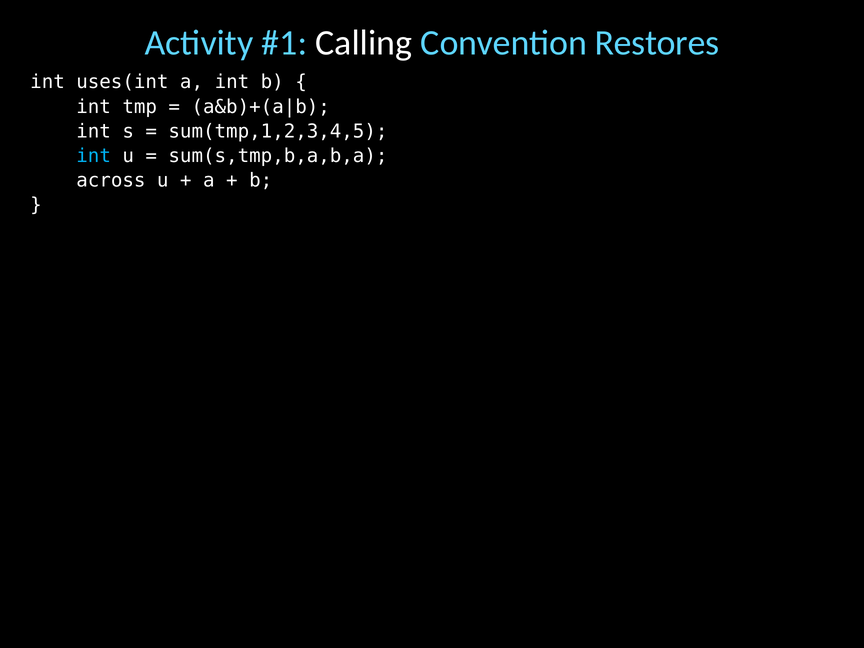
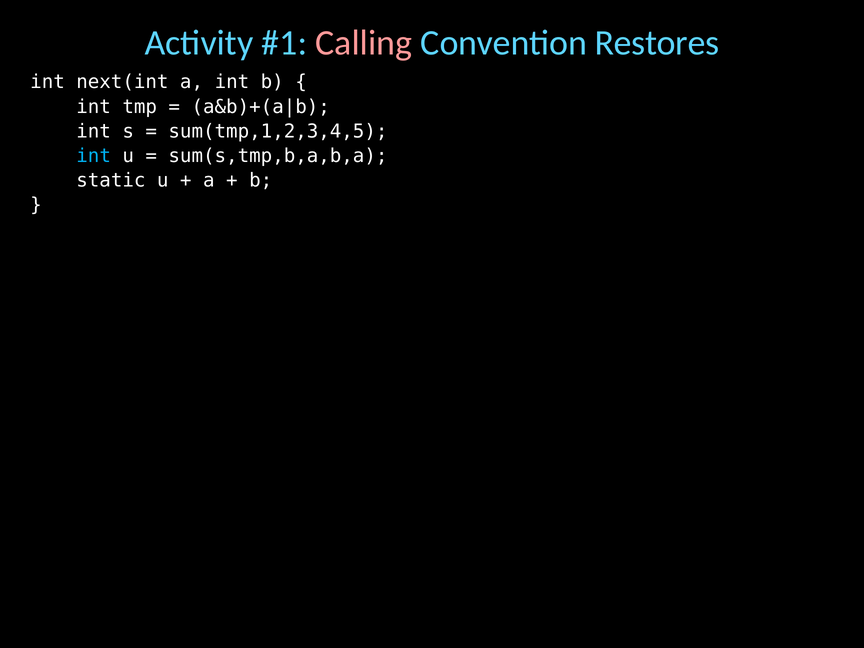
Calling colour: white -> pink
uses(int: uses(int -> next(int
across: across -> static
